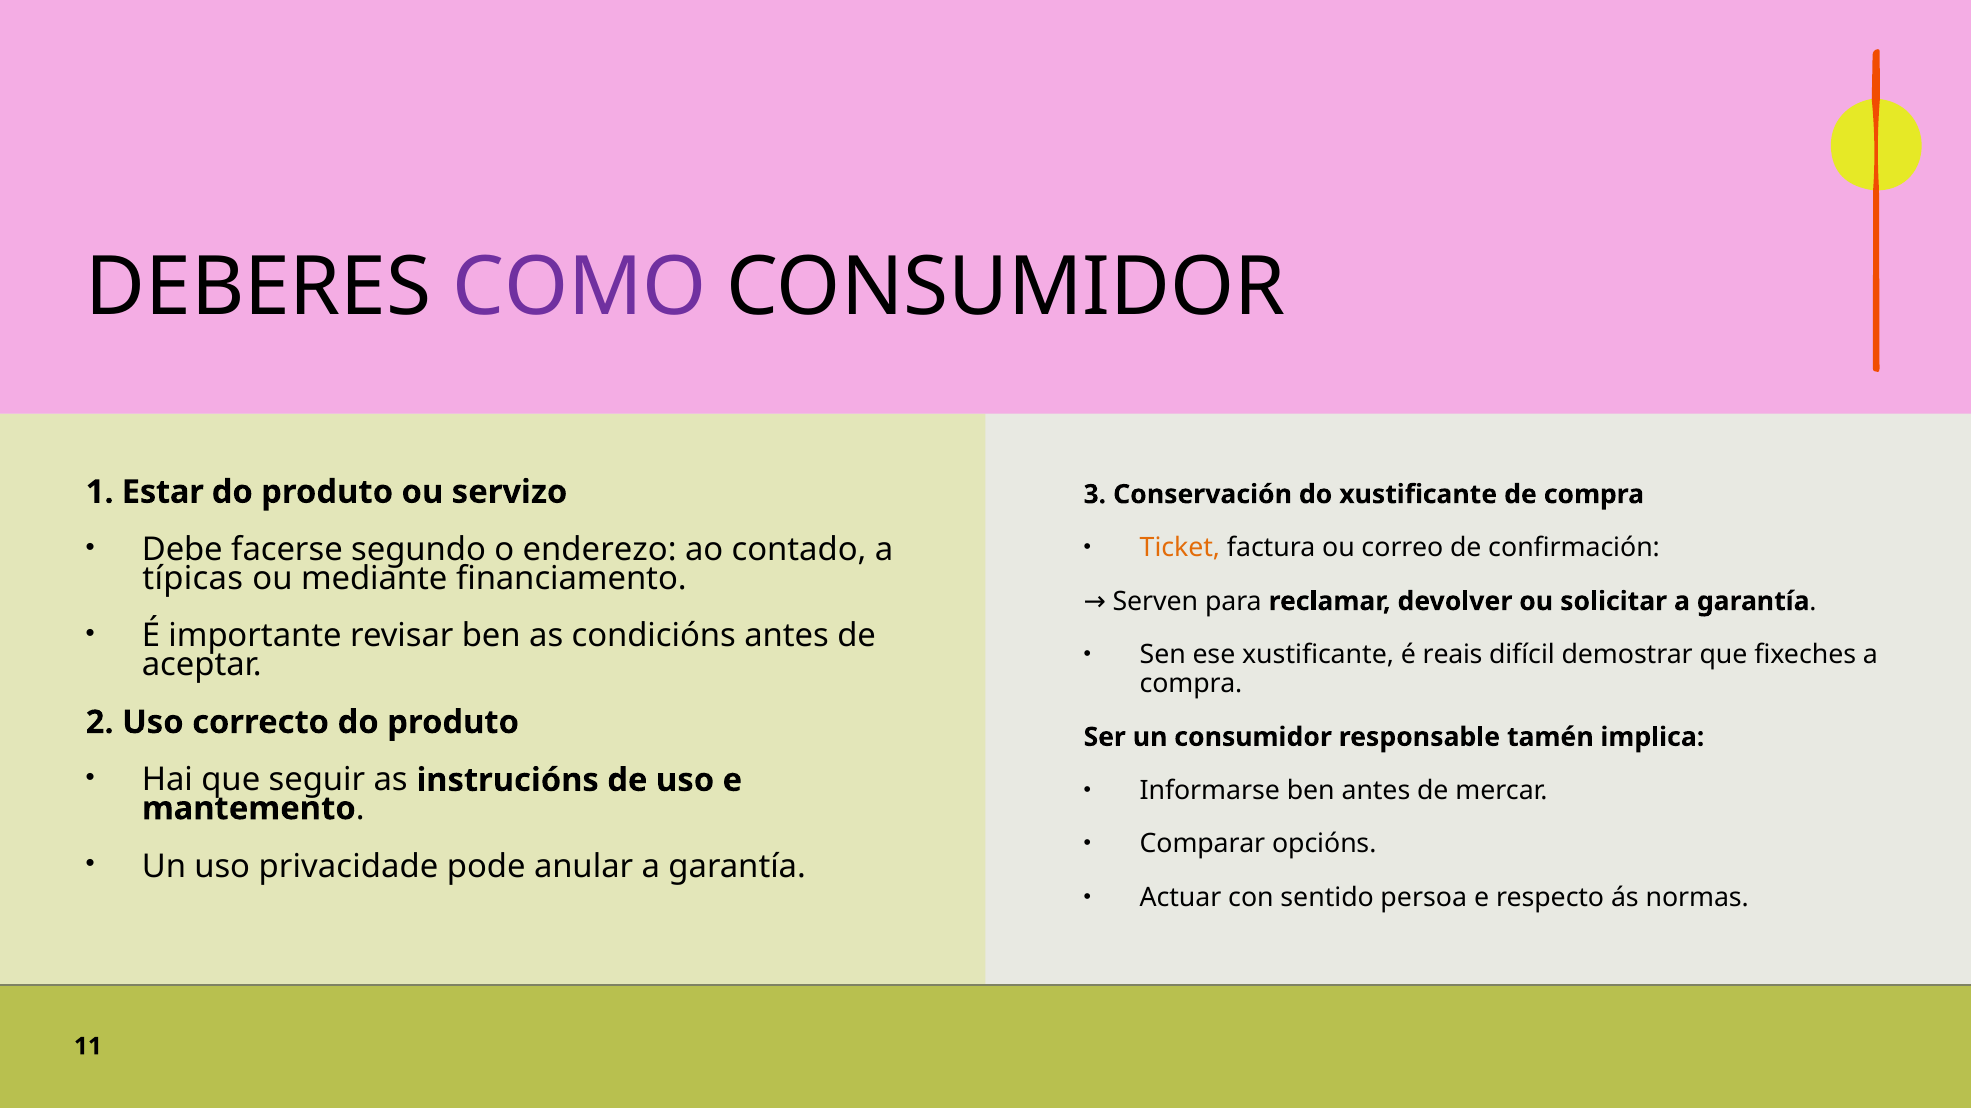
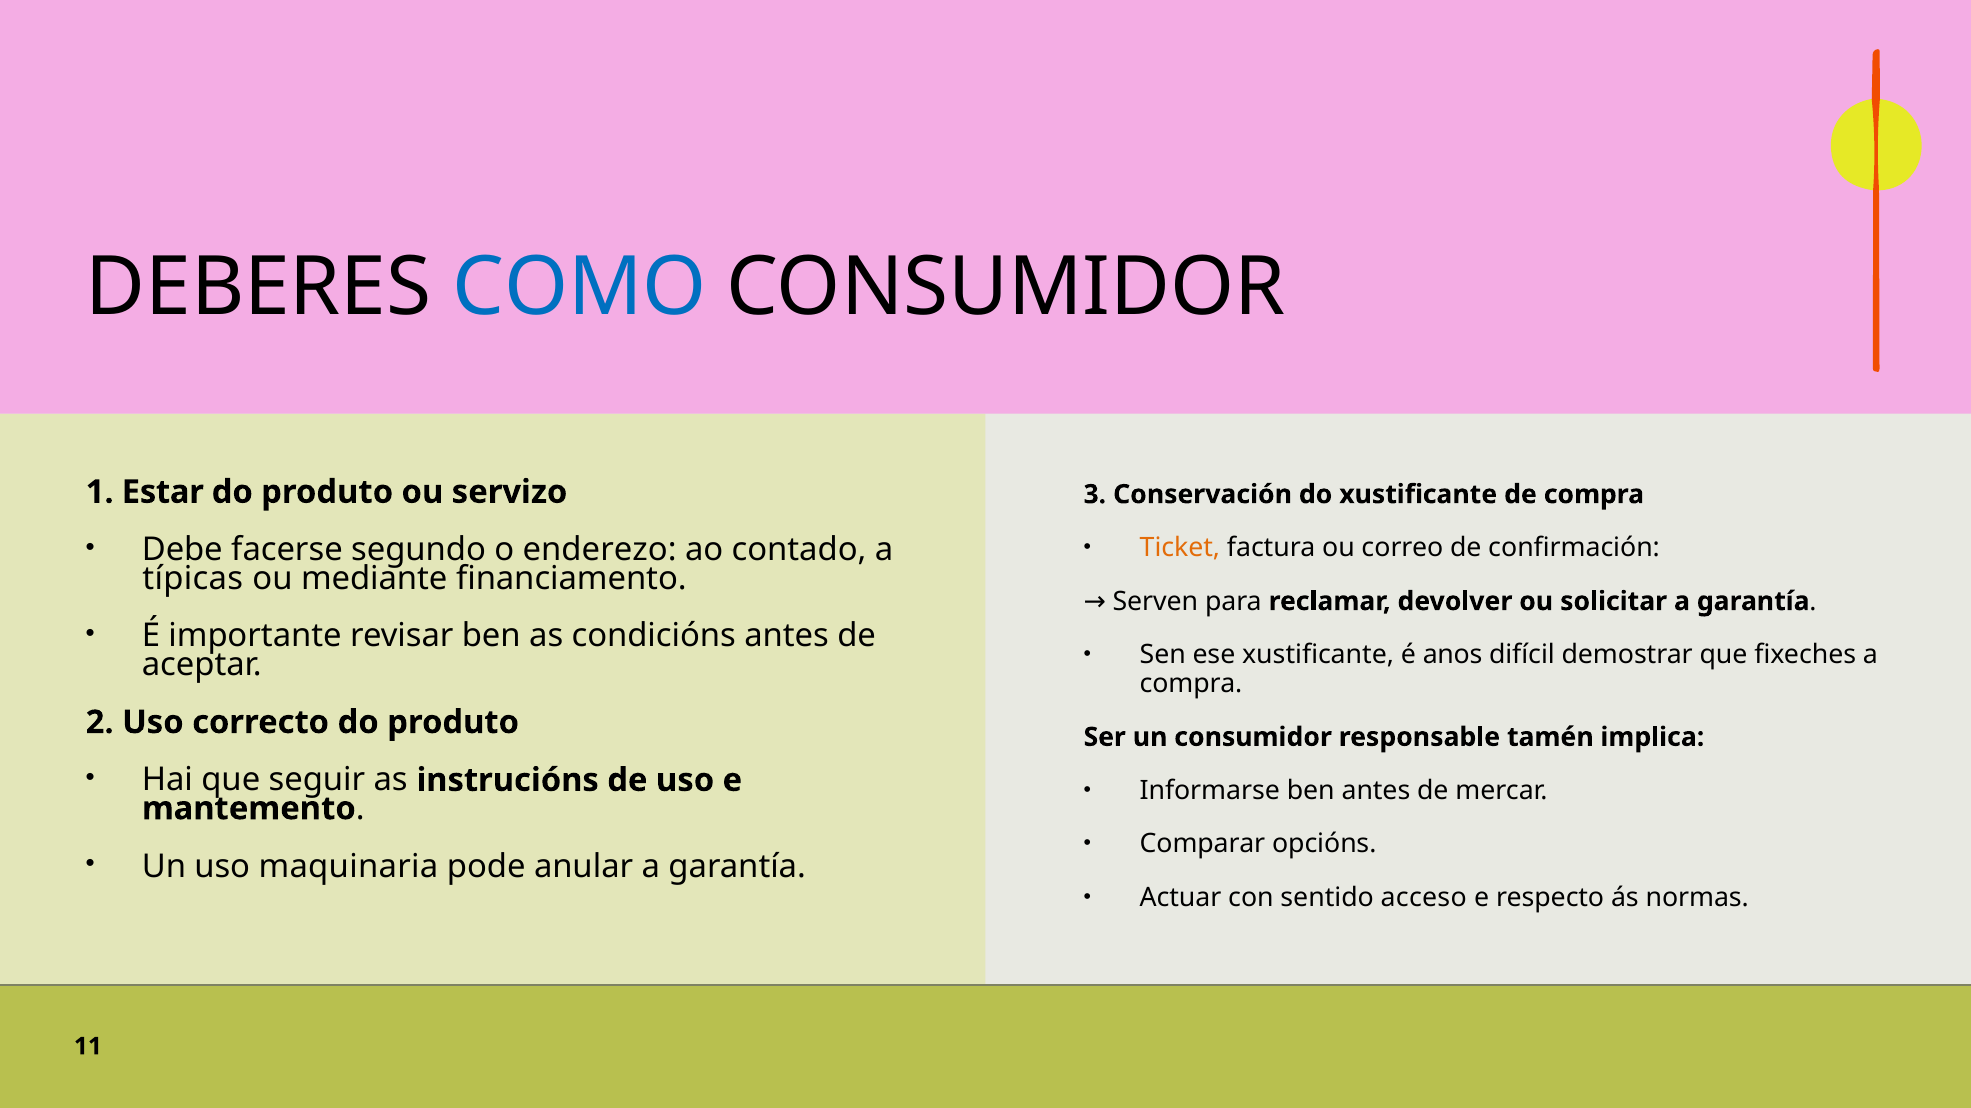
COMO colour: purple -> blue
reais: reais -> anos
privacidade: privacidade -> maquinaria
persoa: persoa -> acceso
